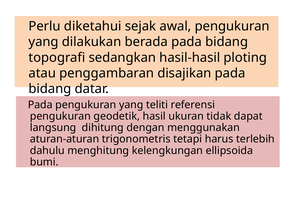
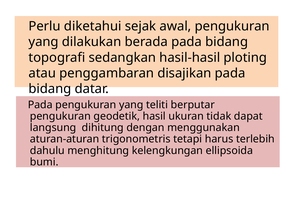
referensi: referensi -> berputar
